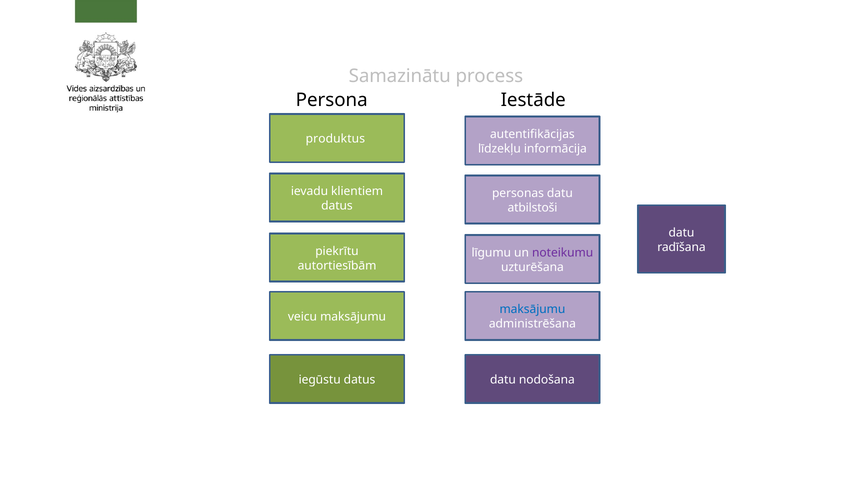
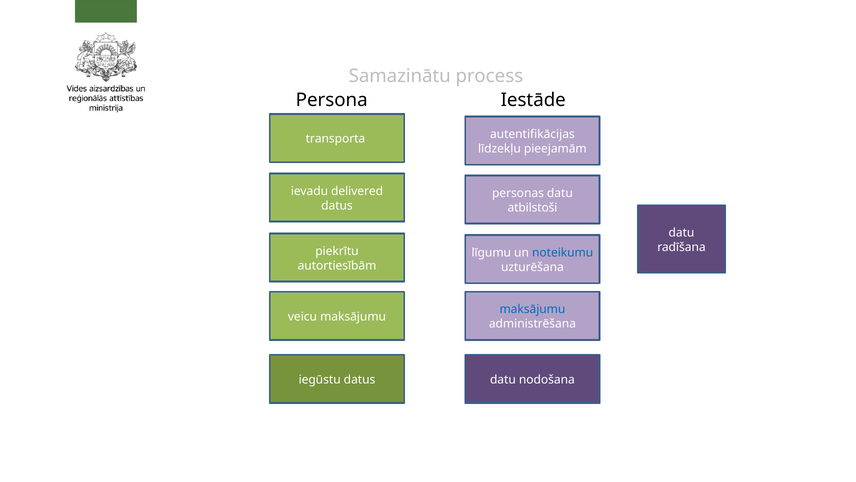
produktus: produktus -> transporta
informācija: informācija -> pieejamām
klientiem: klientiem -> delivered
noteikumu colour: purple -> blue
